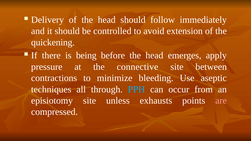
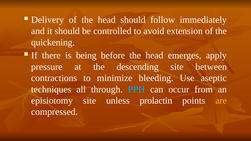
connective: connective -> descending
exhausts: exhausts -> prolactin
are colour: pink -> yellow
